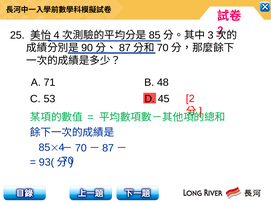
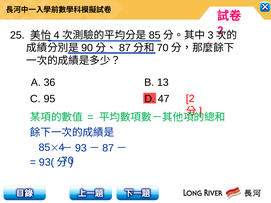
71: 71 -> 36
48: 48 -> 13
53: 53 -> 95
45: 45 -> 47
70 at (81, 148): 70 -> 93
